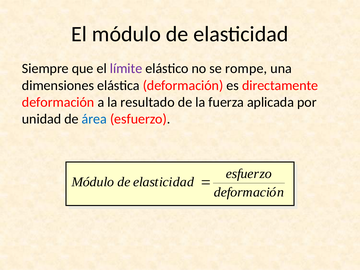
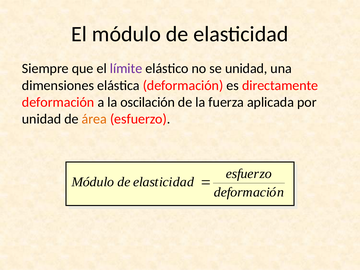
se rompe: rompe -> unidad
resultado: resultado -> oscilación
área colour: blue -> orange
